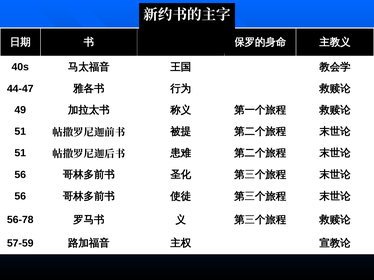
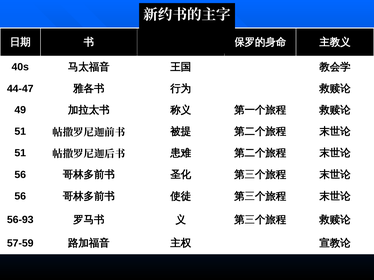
56-78: 56-78 -> 56-93
